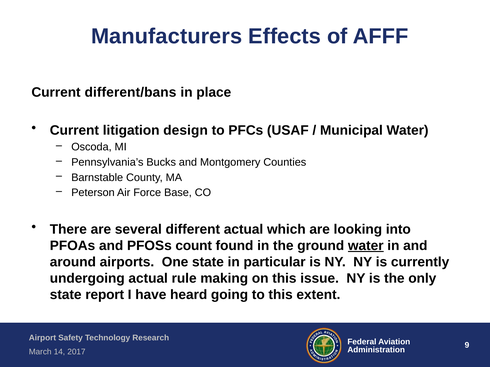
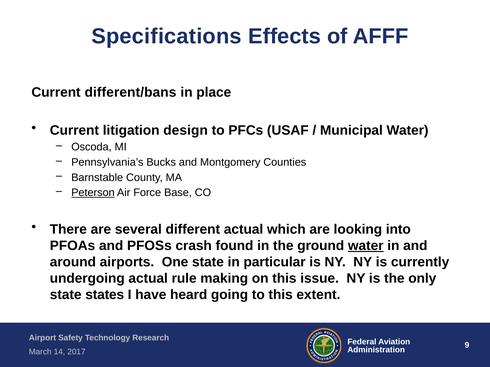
Manufacturers: Manufacturers -> Specifications
Peterson underline: none -> present
count: count -> crash
report: report -> states
